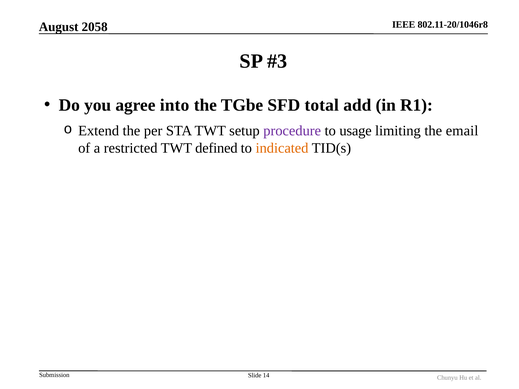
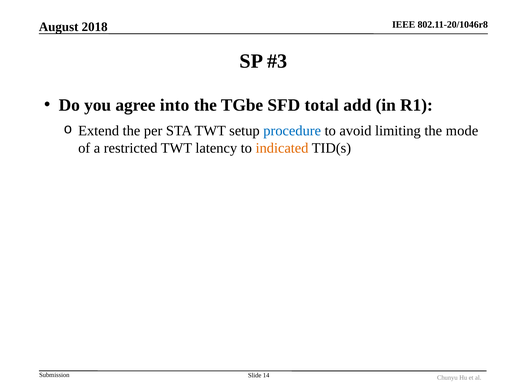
2058: 2058 -> 2018
procedure colour: purple -> blue
usage: usage -> avoid
email: email -> mode
defined: defined -> latency
